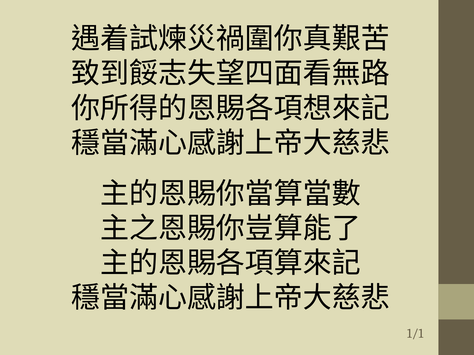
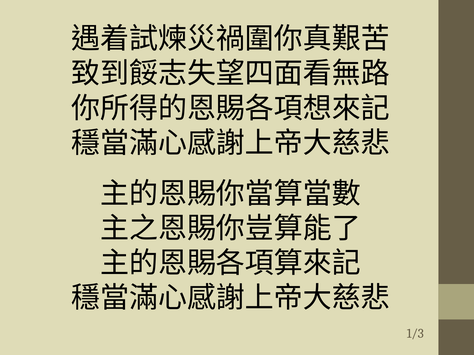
1/1: 1/1 -> 1/3
